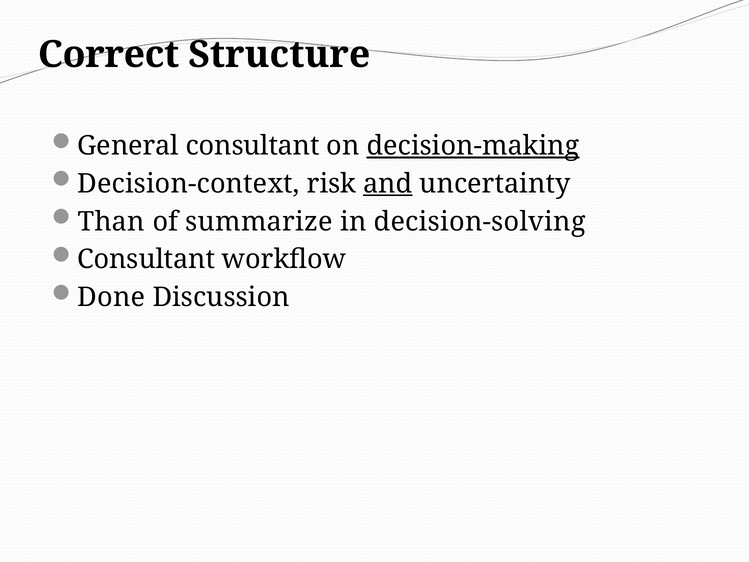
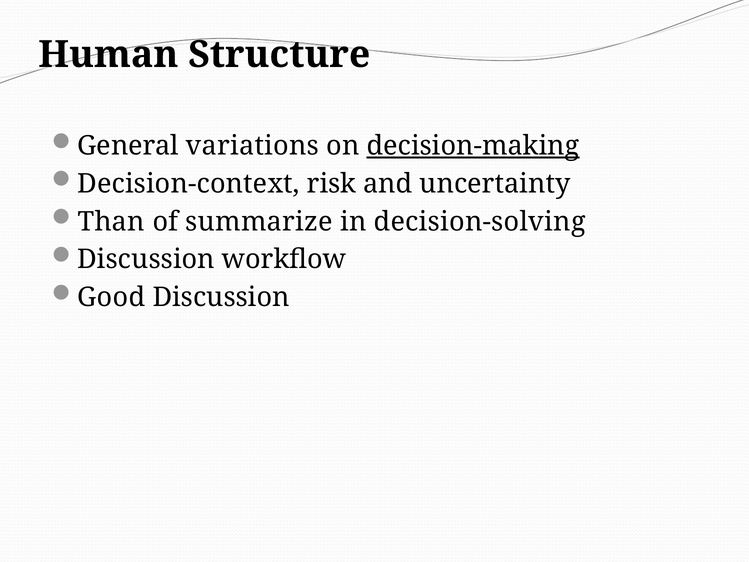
Correct: Correct -> Human
General consultant: consultant -> variations
and underline: present -> none
Consultant at (146, 259): Consultant -> Discussion
Done: Done -> Good
